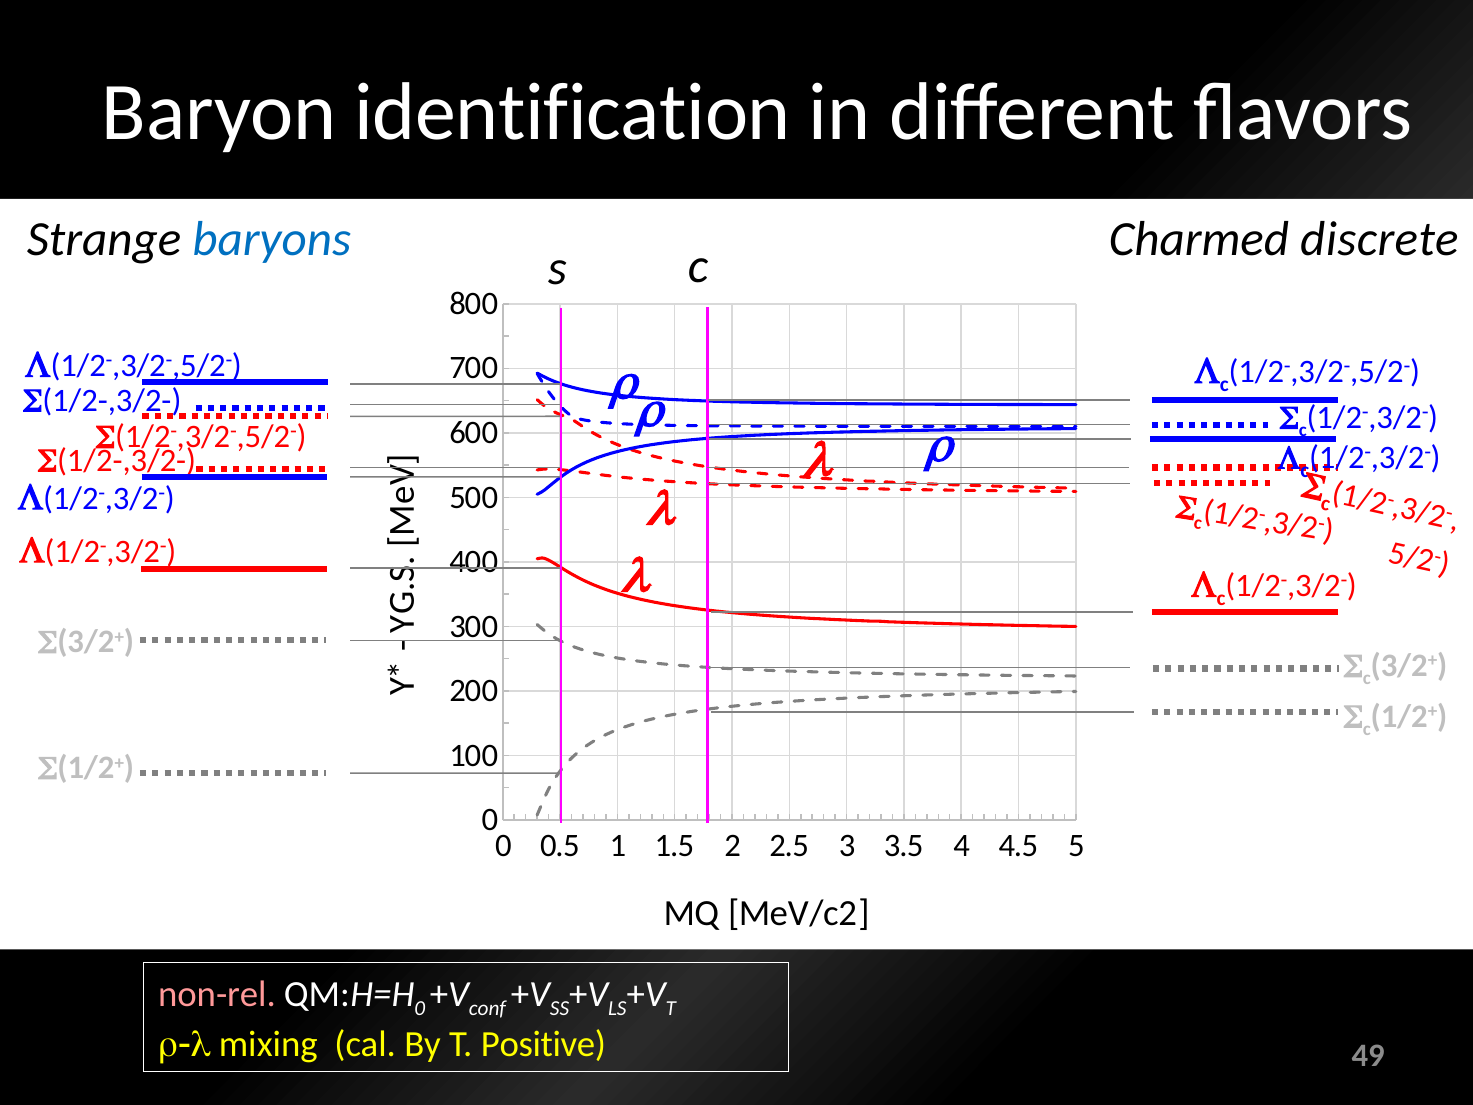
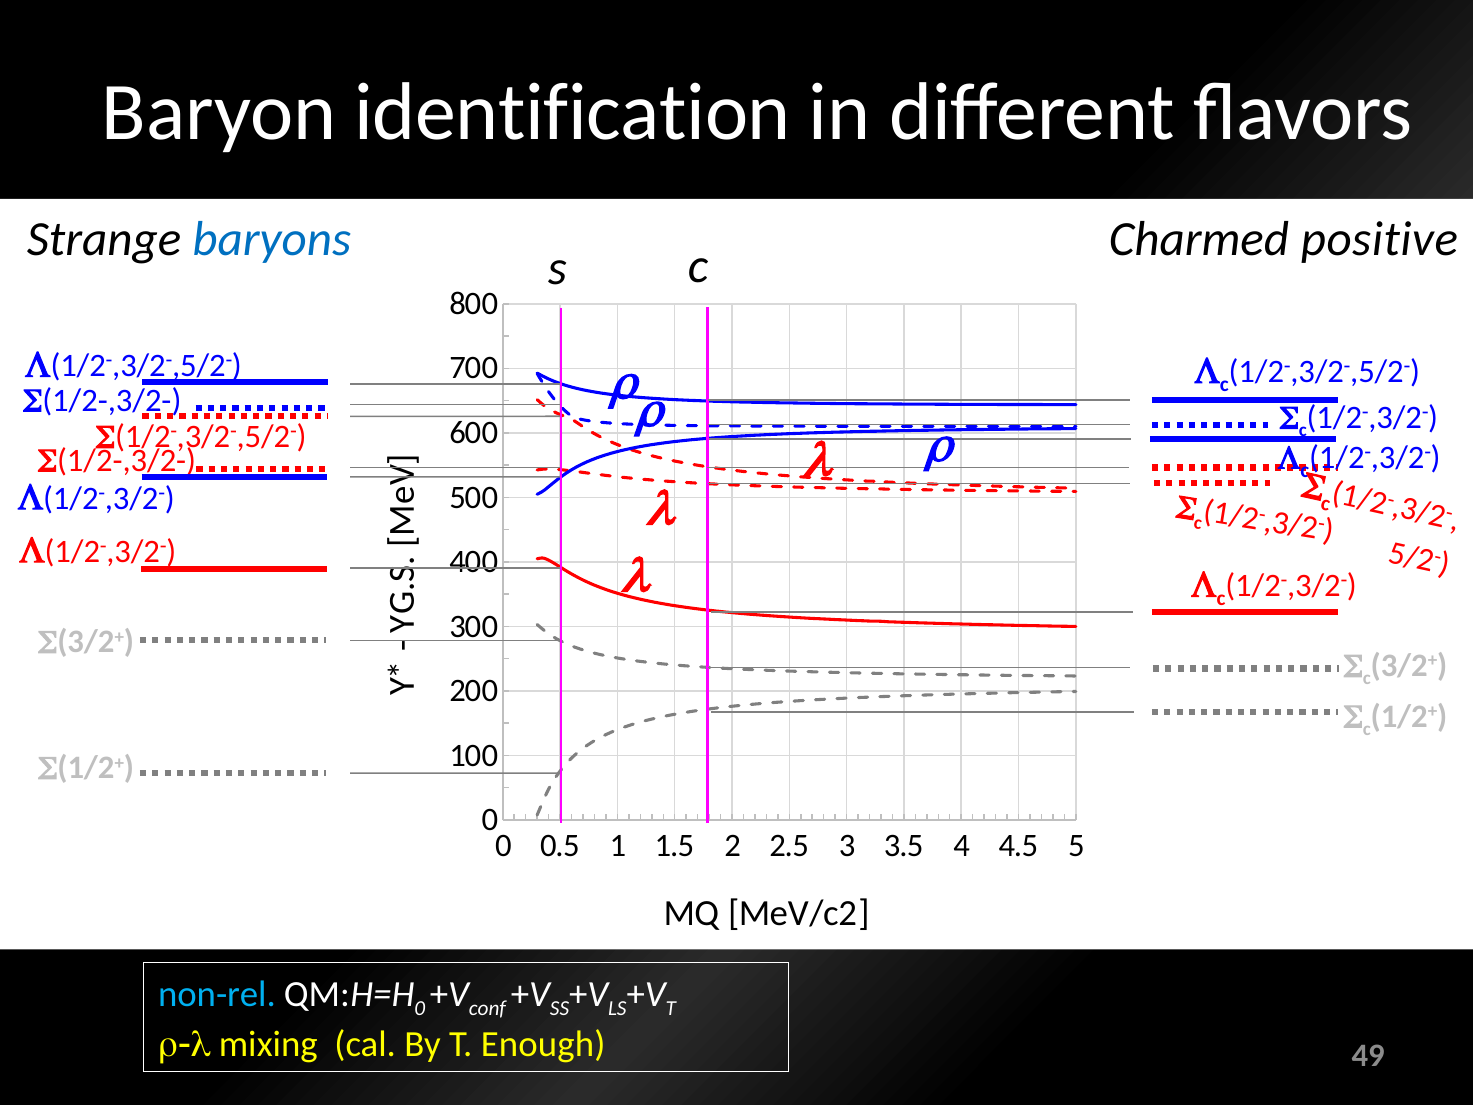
discrete: discrete -> positive
non-rel colour: pink -> light blue
Positive: Positive -> Enough
